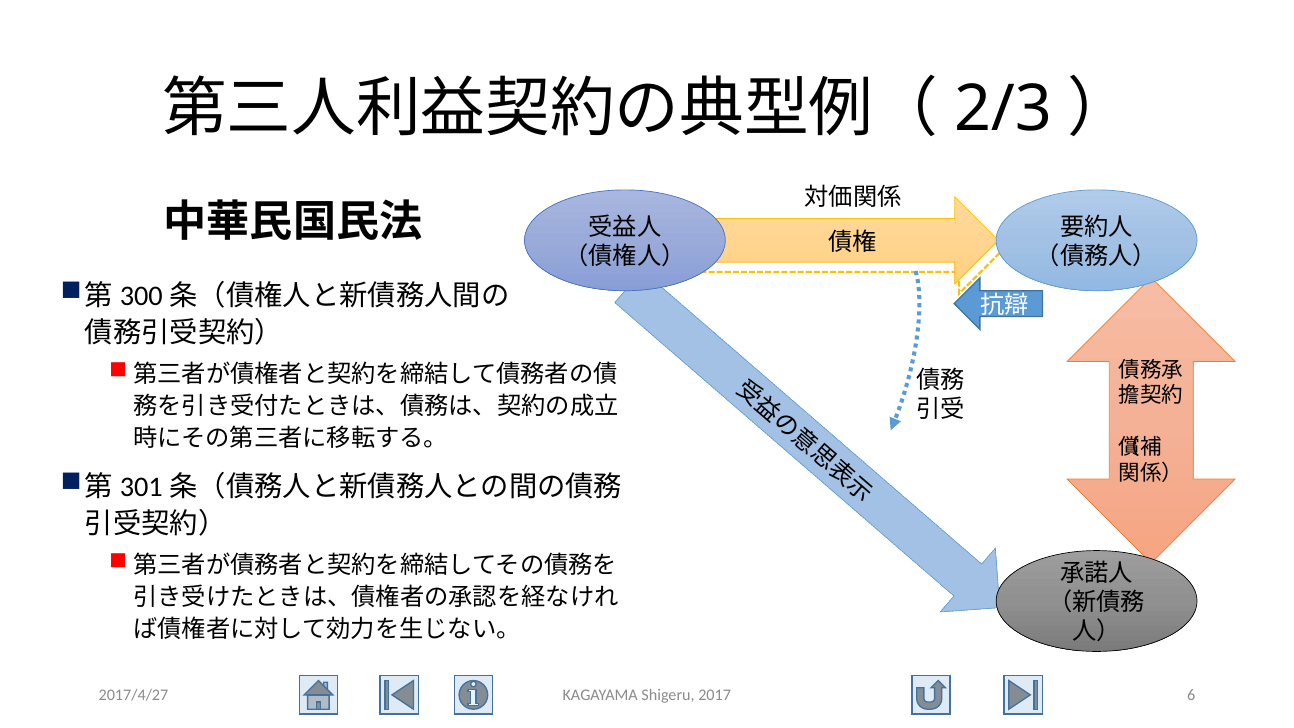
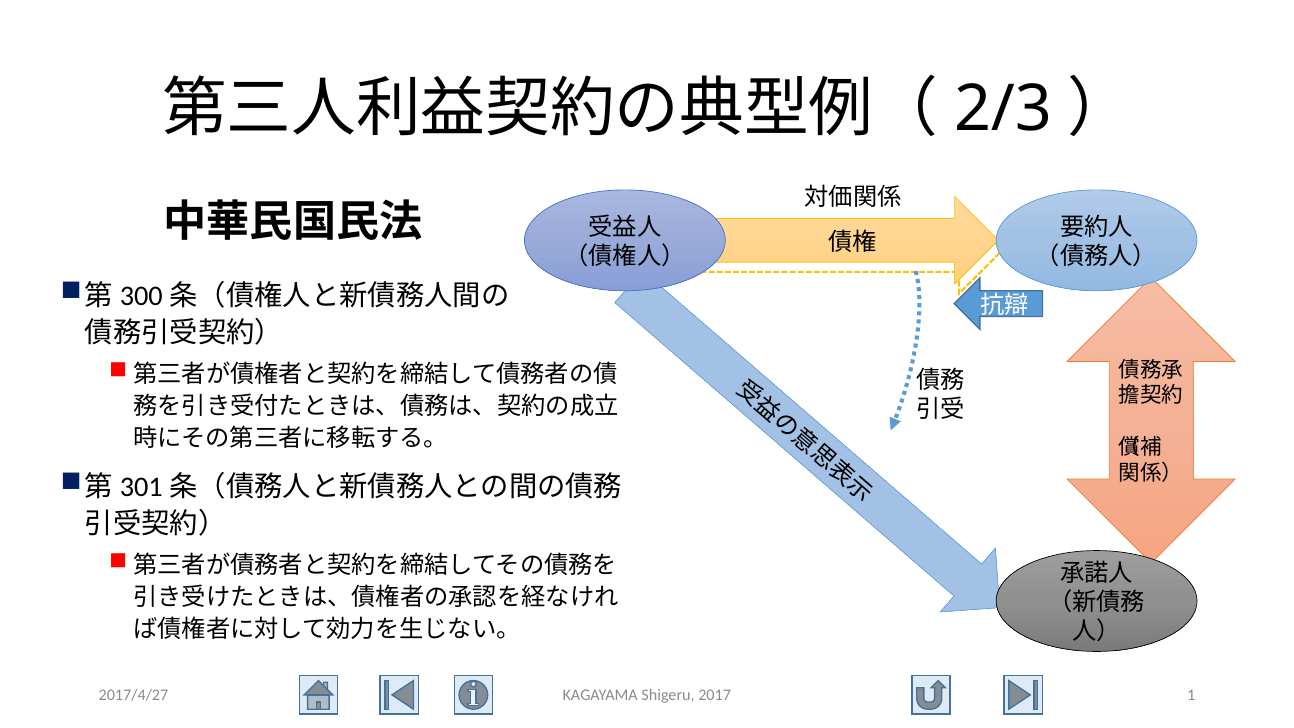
6: 6 -> 1
